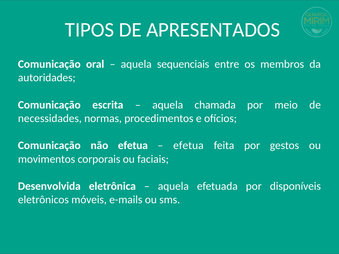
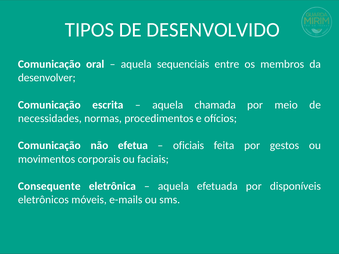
APRESENTADOS: APRESENTADOS -> DESENVOLVIDO
autoridades: autoridades -> desenvolver
efetua at (188, 146): efetua -> oficiais
Desenvolvida: Desenvolvida -> Consequente
